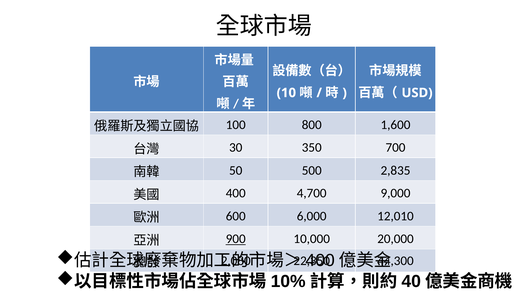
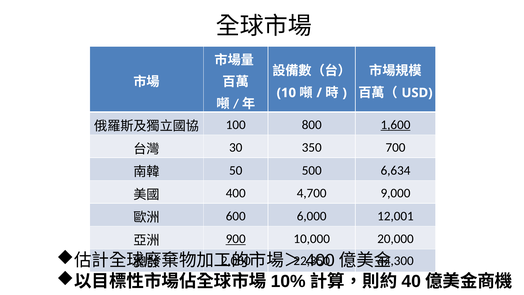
1,600 underline: none -> present
2,835: 2,835 -> 6,634
12,010: 12,010 -> 12,001
